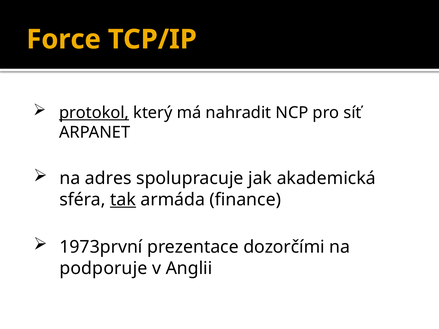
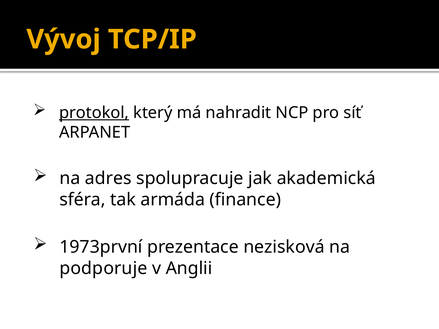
Force: Force -> Vývoj
tak underline: present -> none
dozorčími: dozorčími -> nezisková
